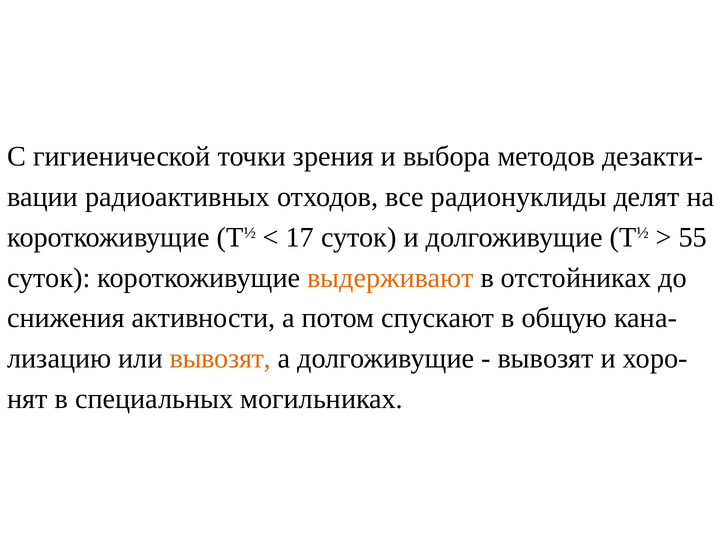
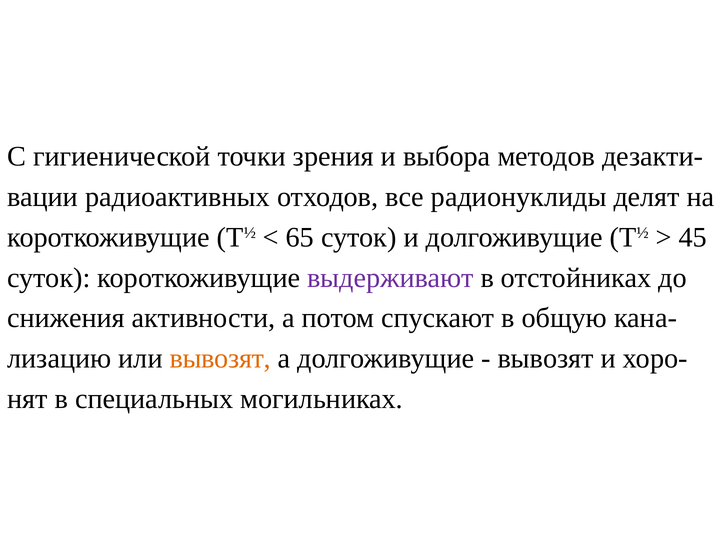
17: 17 -> 65
55: 55 -> 45
выдерживают colour: orange -> purple
